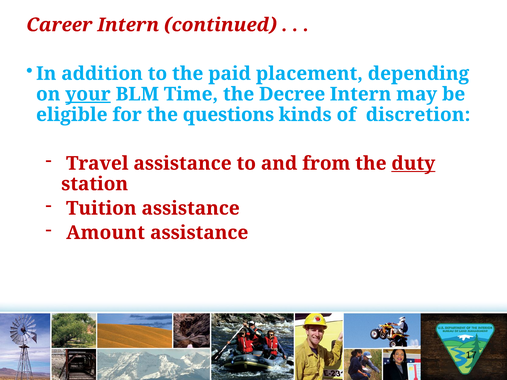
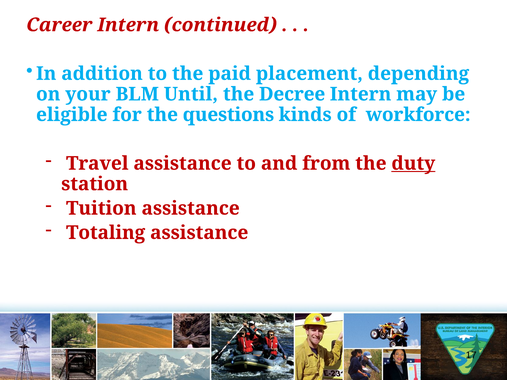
your underline: present -> none
Time: Time -> Until
discretion: discretion -> workforce
Amount: Amount -> Totaling
